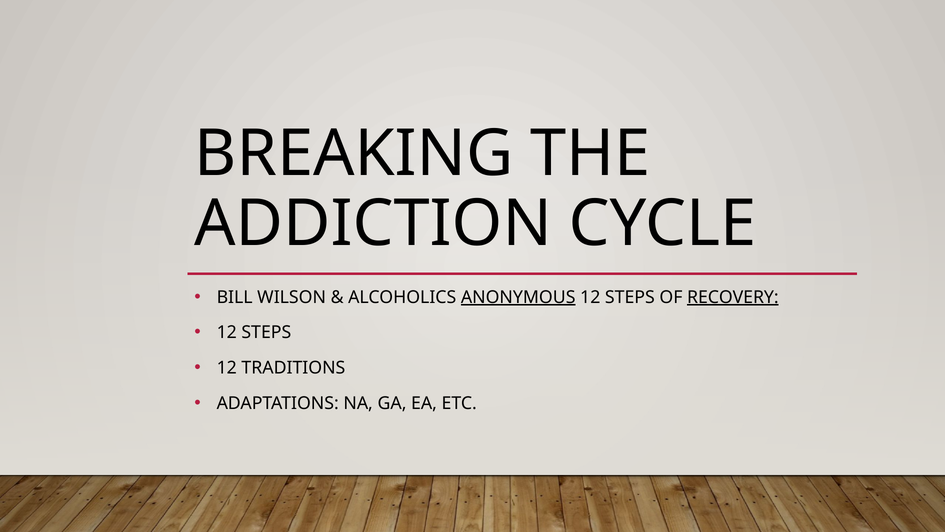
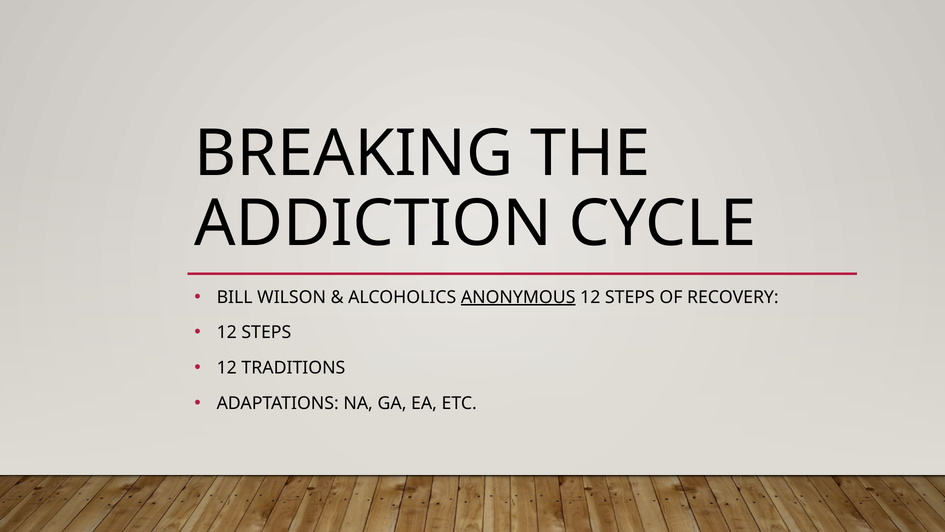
RECOVERY underline: present -> none
